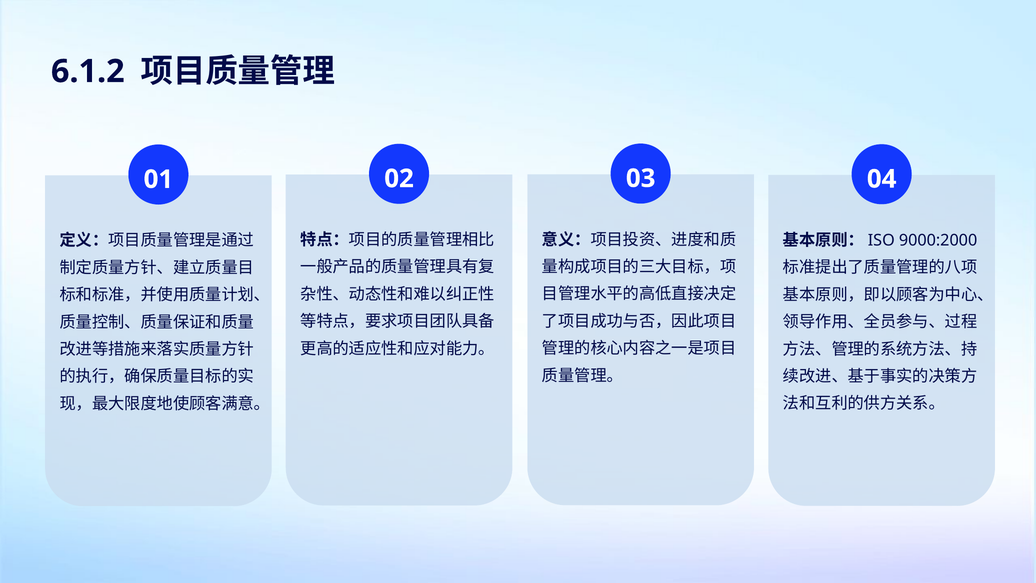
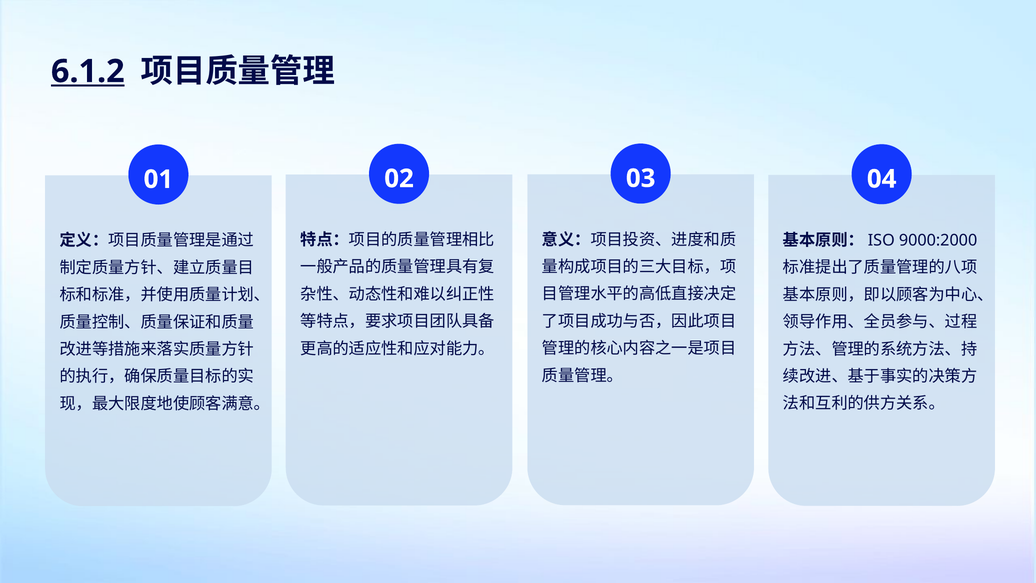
6.1.2 underline: none -> present
